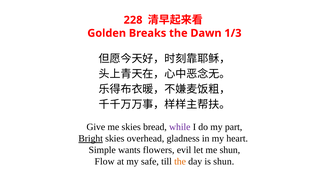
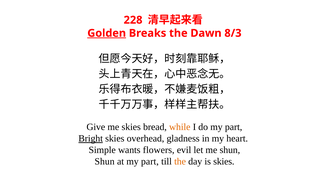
Golden underline: none -> present
1/3: 1/3 -> 8/3
while colour: purple -> orange
Flow at (105, 162): Flow -> Shun
at my safe: safe -> part
is shun: shun -> skies
